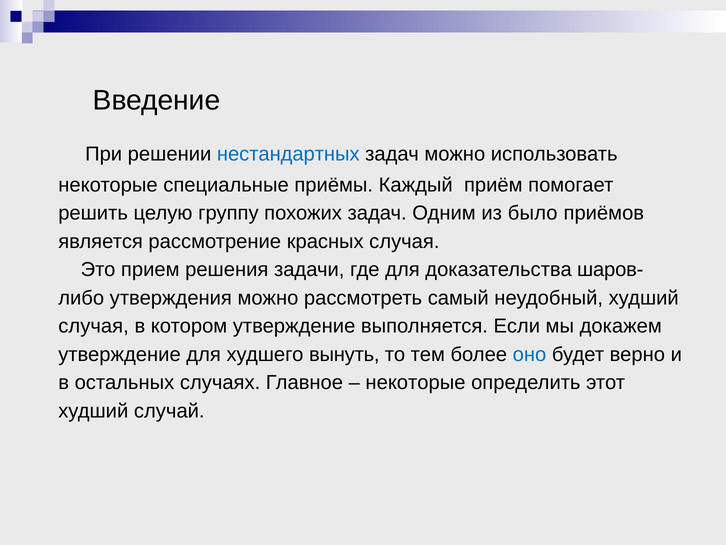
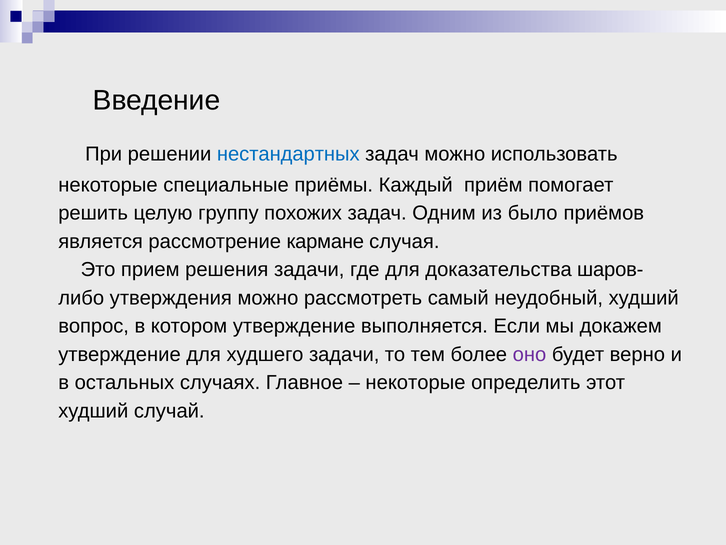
красных: красных -> кармане
случая at (94, 326): случая -> вопрос
худшего вынуть: вынуть -> задачи
оно colour: blue -> purple
